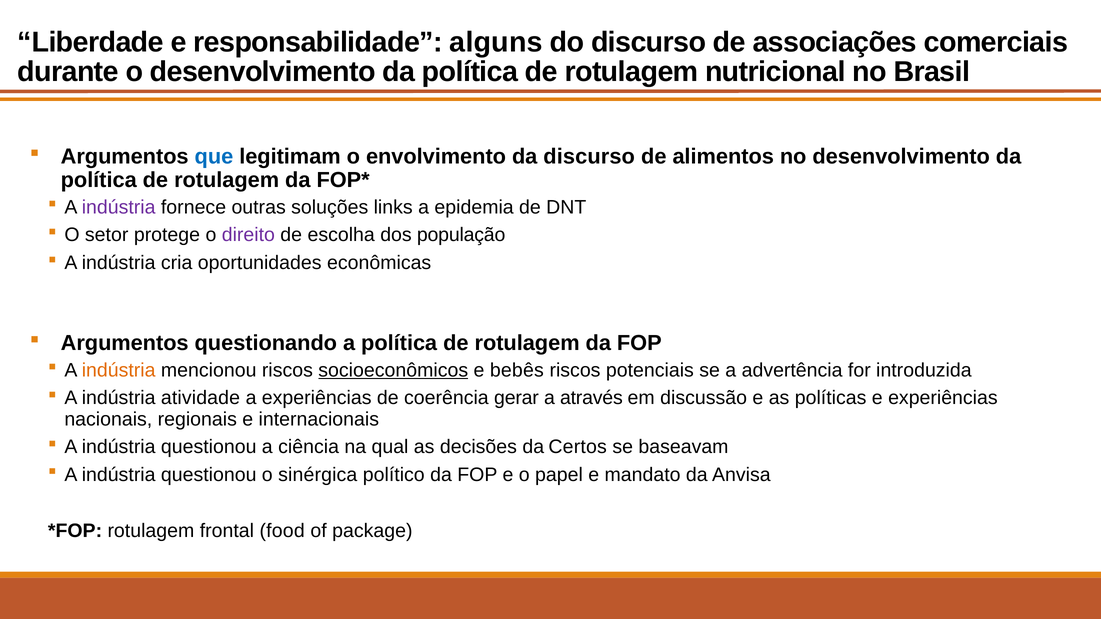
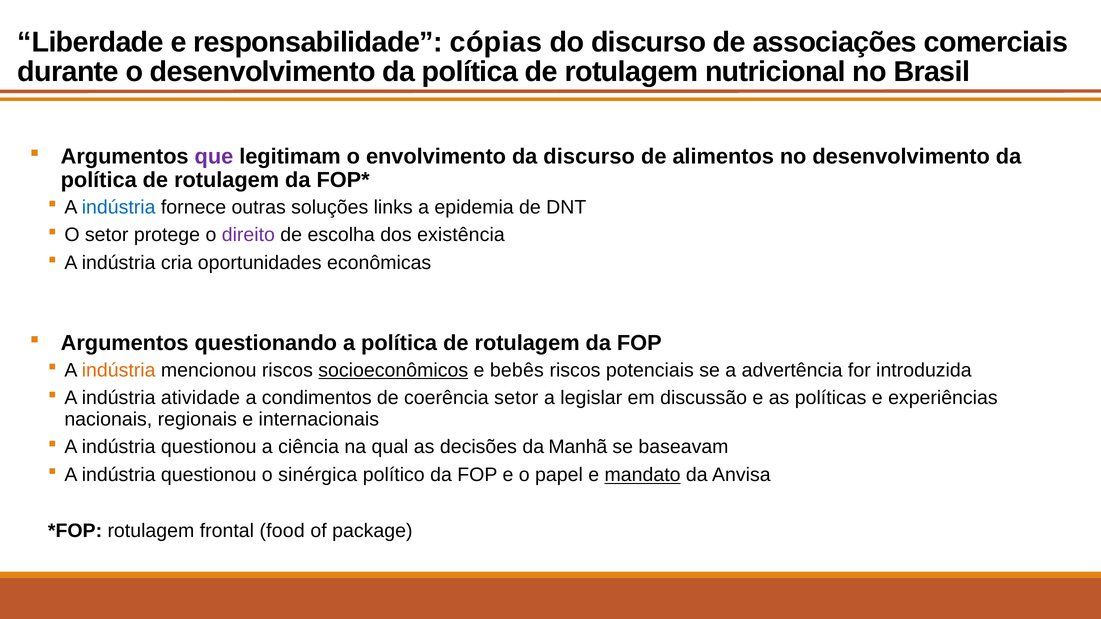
alguns: alguns -> cópias
que colour: blue -> purple
indústria at (119, 207) colour: purple -> blue
população: população -> existência
a experiências: experiências -> condimentos
coerência gerar: gerar -> setor
através: através -> legislar
Certos: Certos -> Manhã
mandato underline: none -> present
